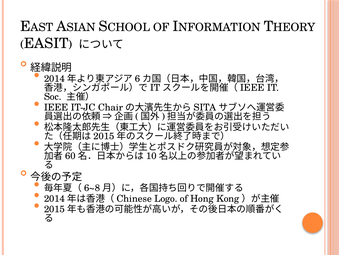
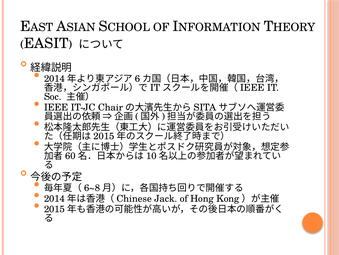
Logo: Logo -> Jack
